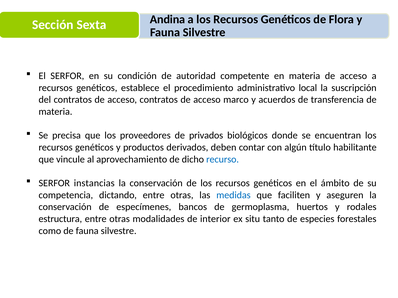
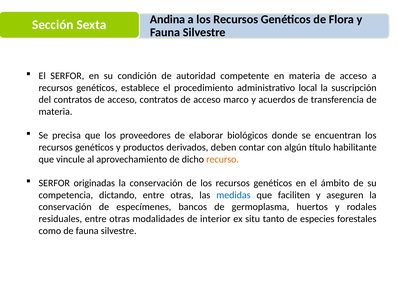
privados: privados -> elaborar
recurso colour: blue -> orange
instancias: instancias -> originadas
estructura: estructura -> residuales
